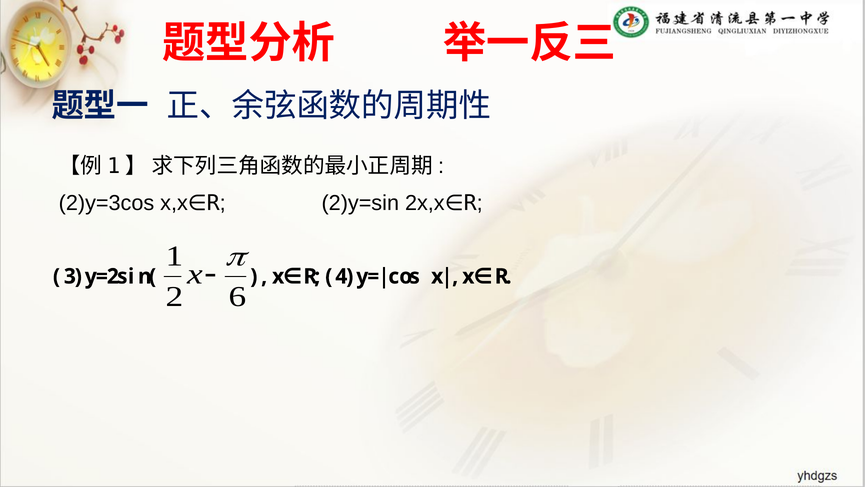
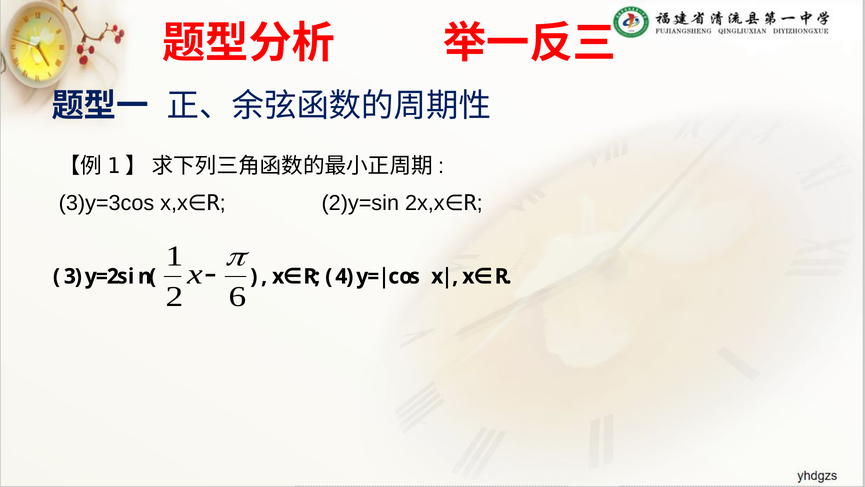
2)y=3cos: 2)y=3cos -> 3)y=3cos
